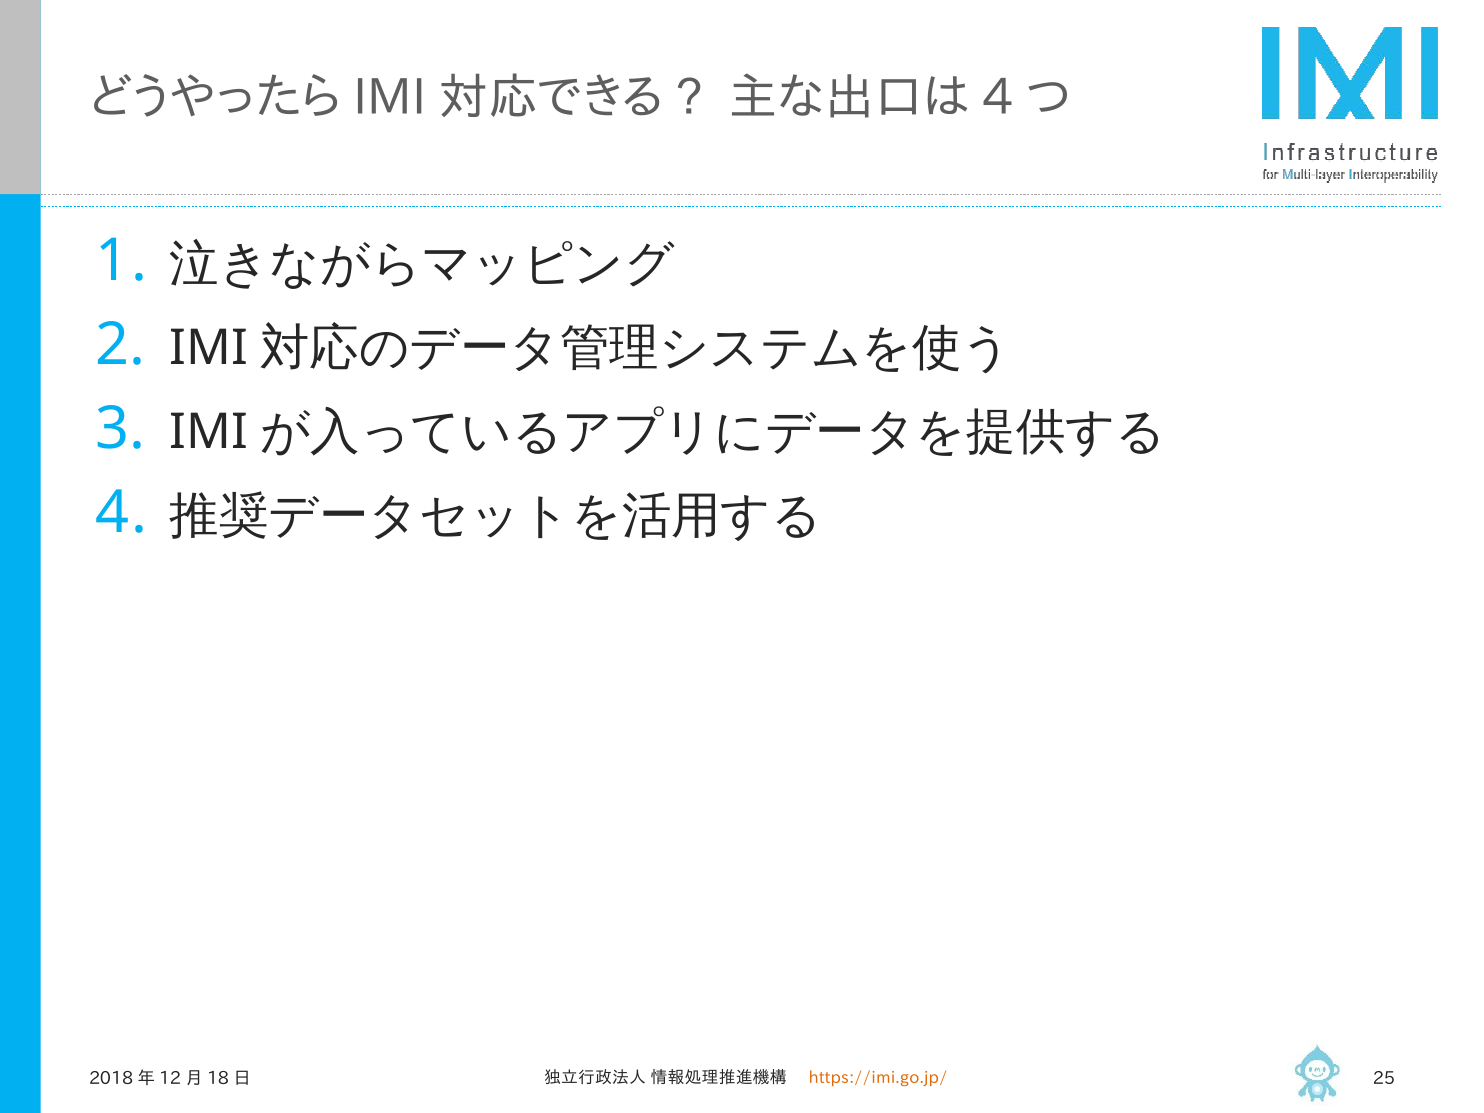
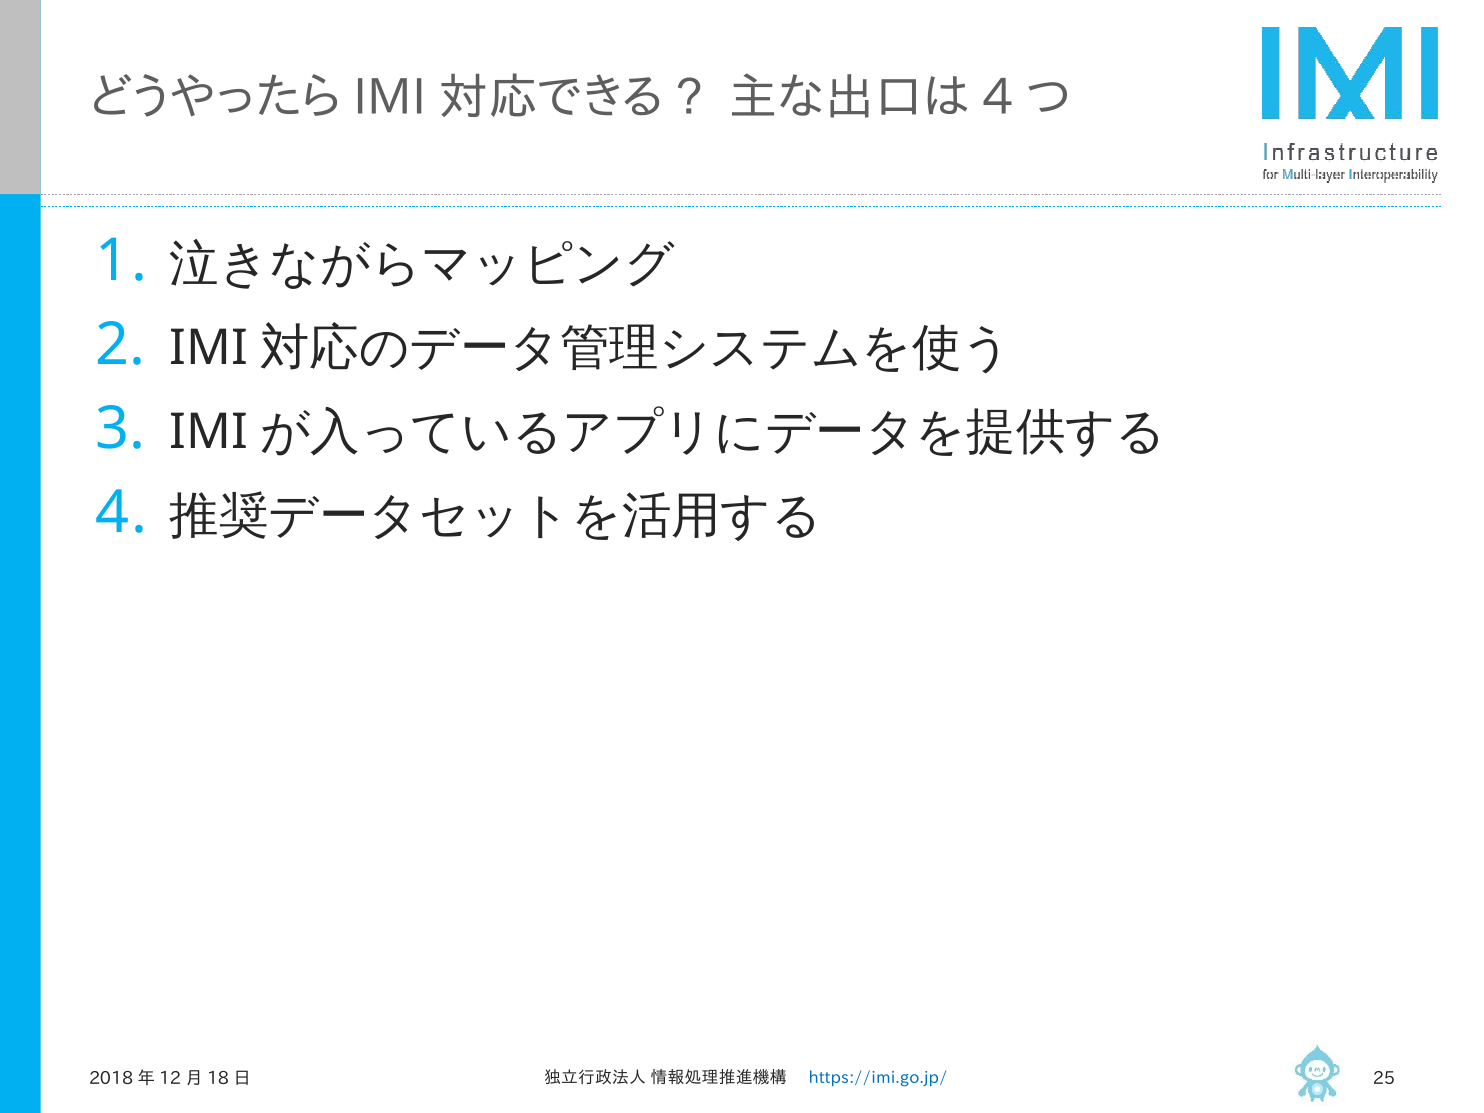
https://imi.go.jp/ colour: orange -> blue
